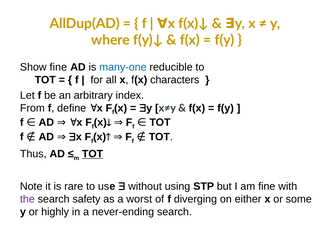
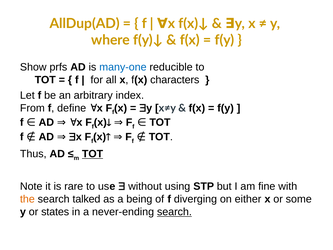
Show fine: fine -> prfs
the colour: purple -> orange
safety: safety -> talked
worst: worst -> being
highly: highly -> states
search at (174, 212) underline: none -> present
